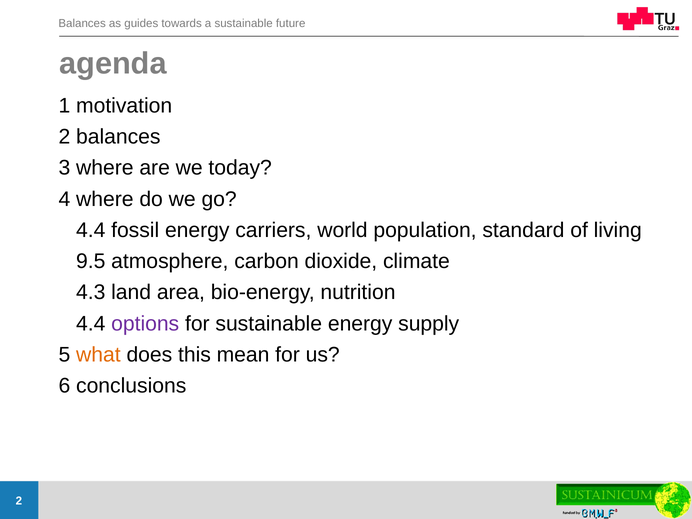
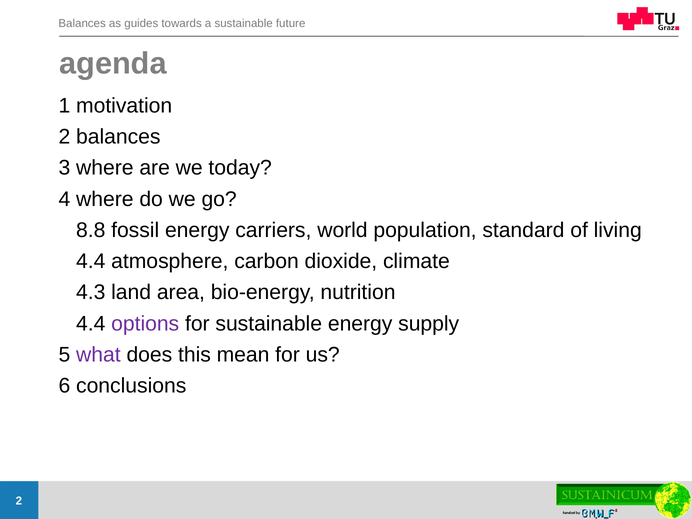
4.4 at (91, 230): 4.4 -> 8.8
9.5 at (91, 261): 9.5 -> 4.4
what colour: orange -> purple
